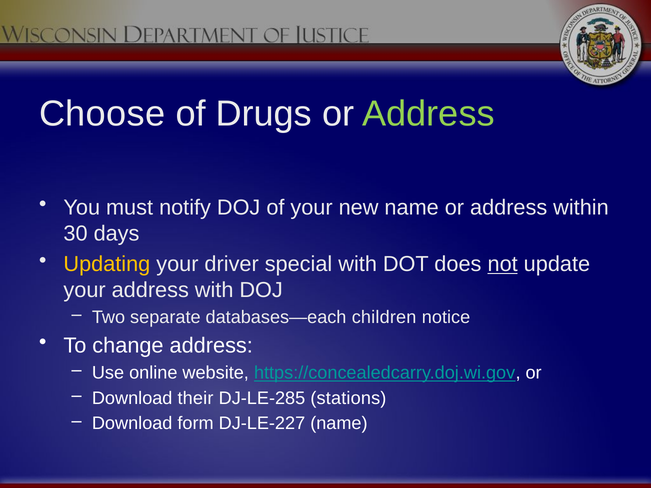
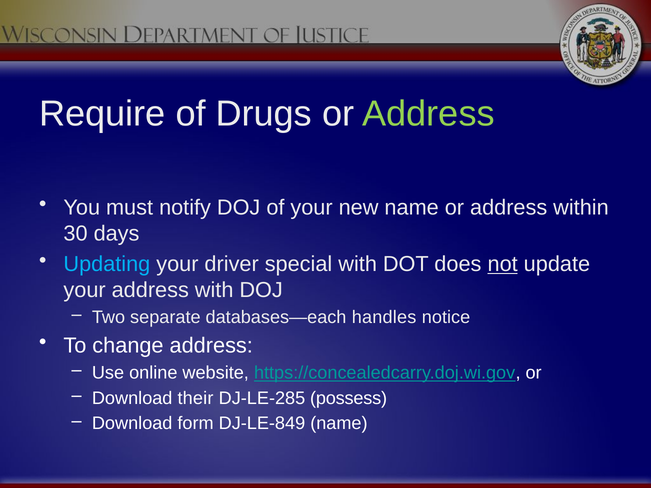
Choose: Choose -> Require
Updating colour: yellow -> light blue
children: children -> handles
stations: stations -> possess
DJ-LE-227: DJ-LE-227 -> DJ-LE-849
